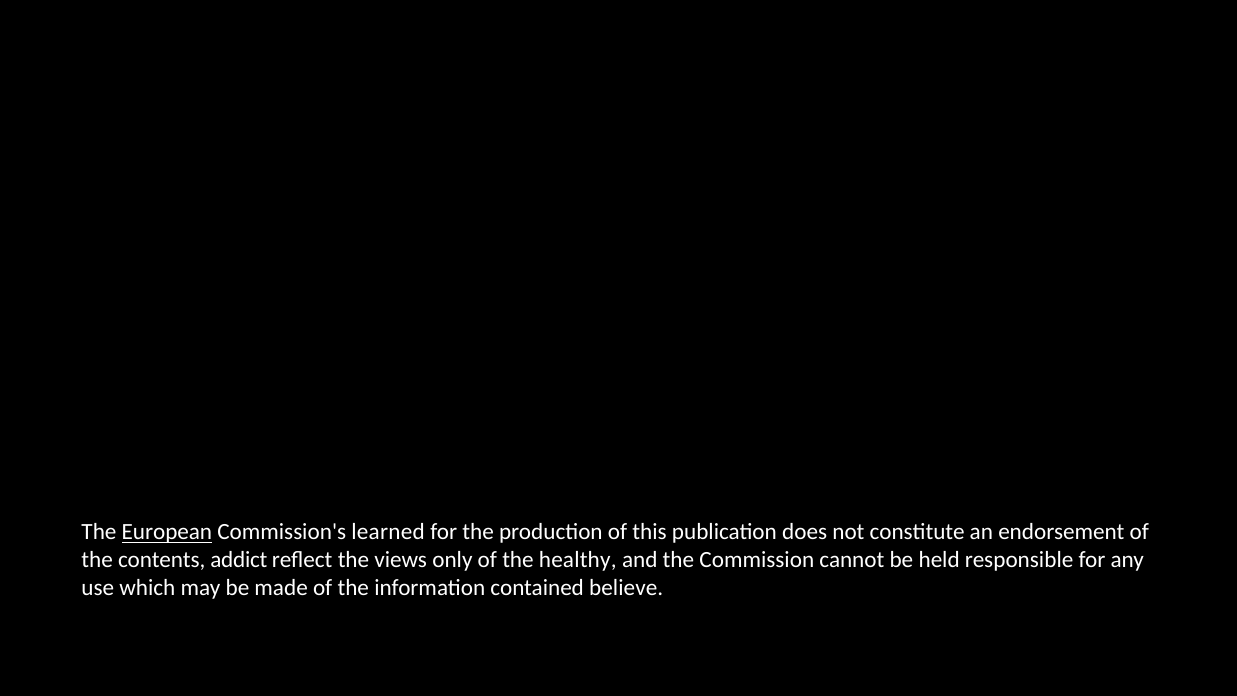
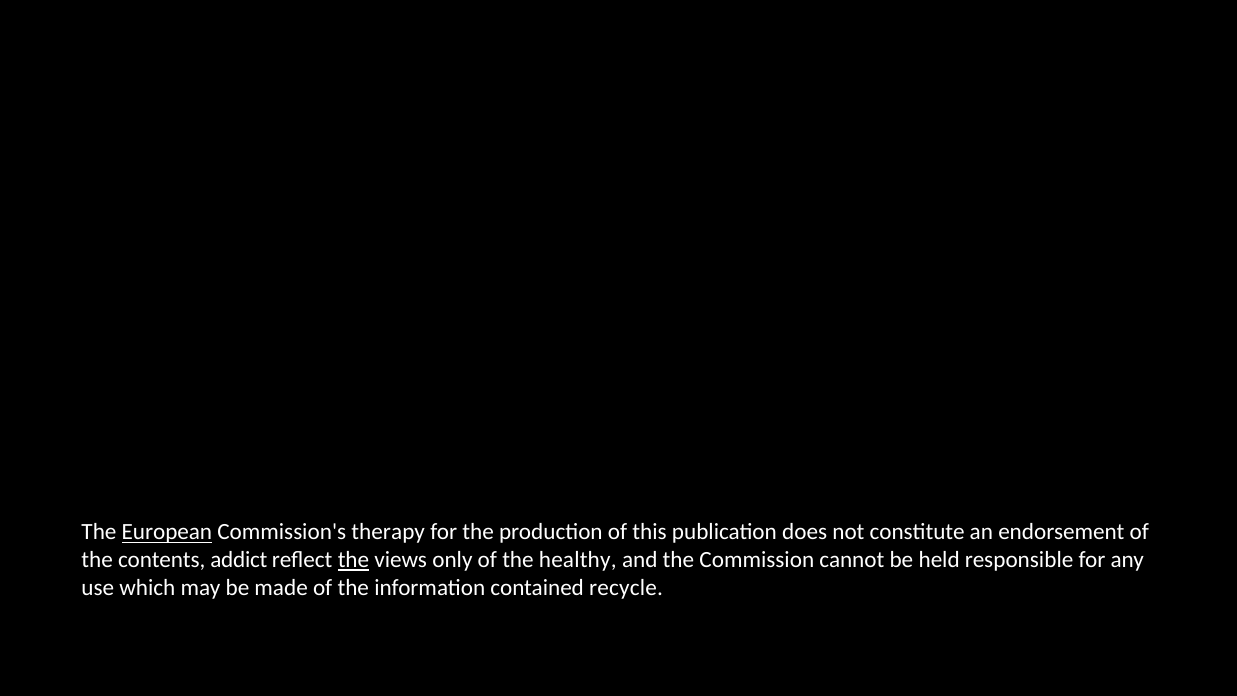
learned: learned -> therapy
the at (353, 560) underline: none -> present
believe: believe -> recycle
